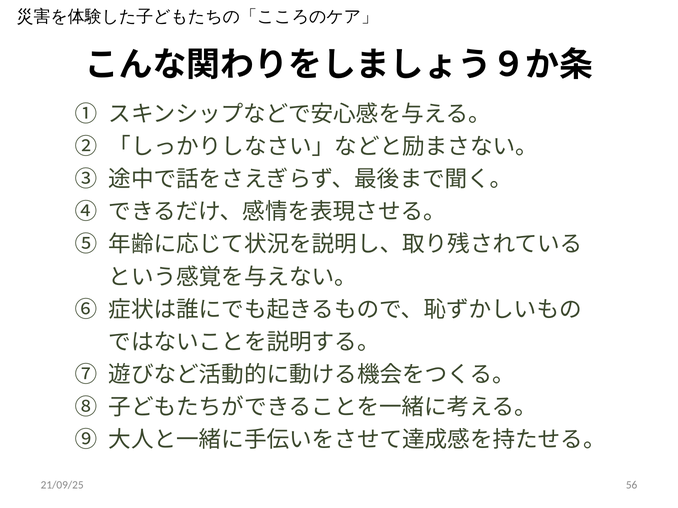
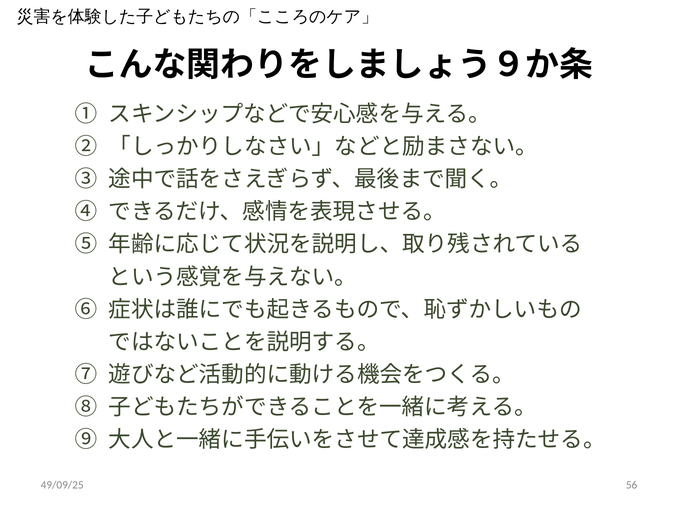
21/09/25: 21/09/25 -> 49/09/25
